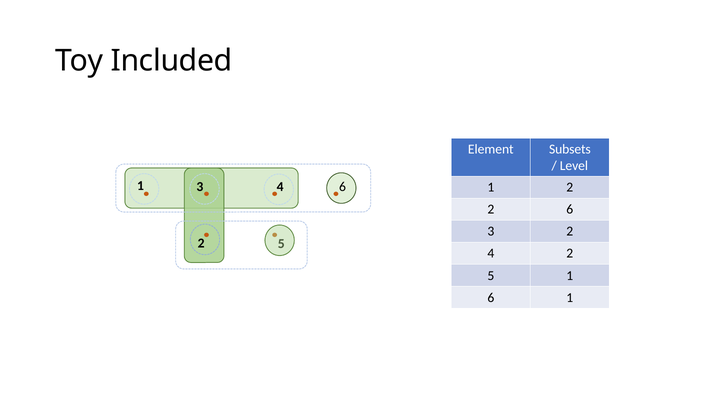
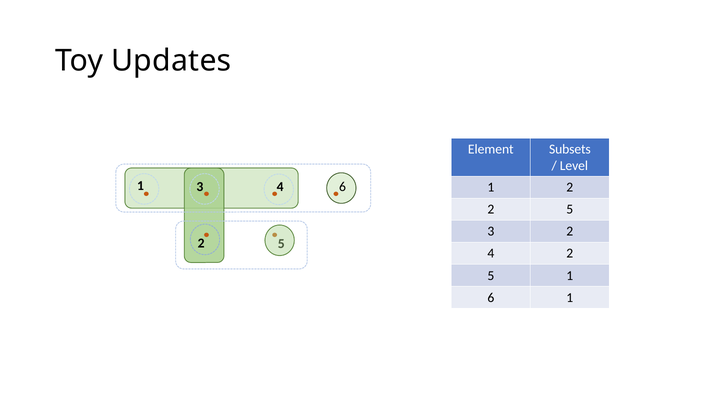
Included: Included -> Updates
6 at (570, 209): 6 -> 5
